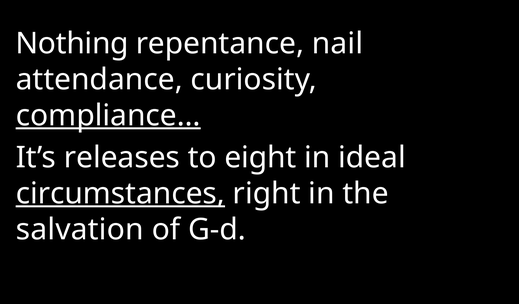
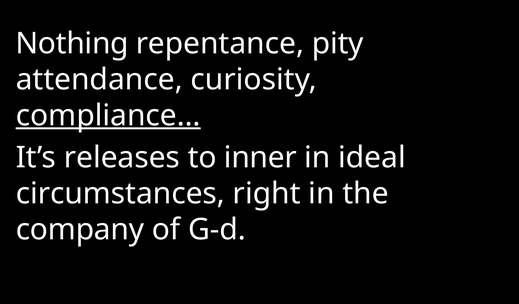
nail: nail -> pity
eight: eight -> inner
circumstances underline: present -> none
salvation: salvation -> company
